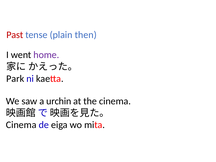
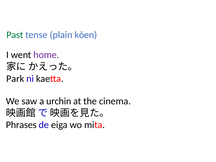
Past colour: red -> green
then: then -> kōen
Cinema at (21, 125): Cinema -> Phrases
